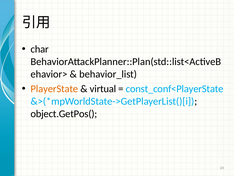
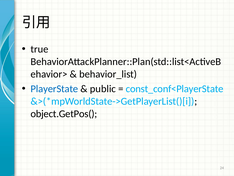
char: char -> true
PlayerState colour: orange -> blue
virtual: virtual -> public
